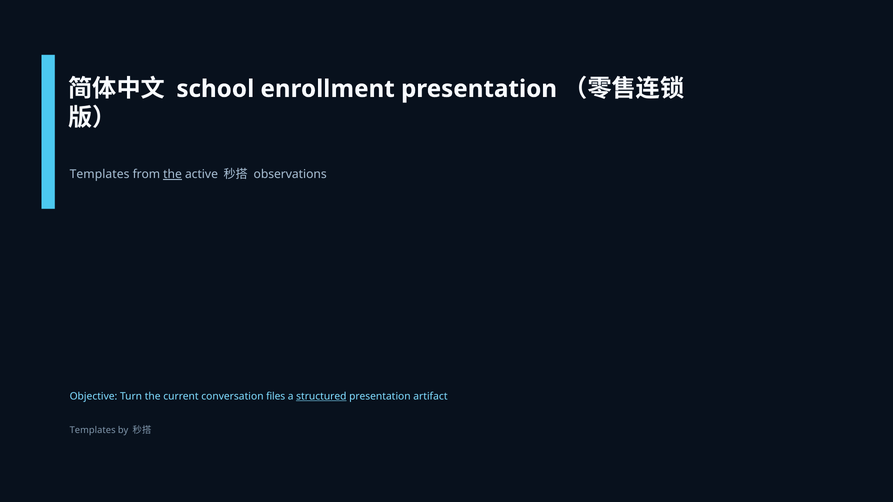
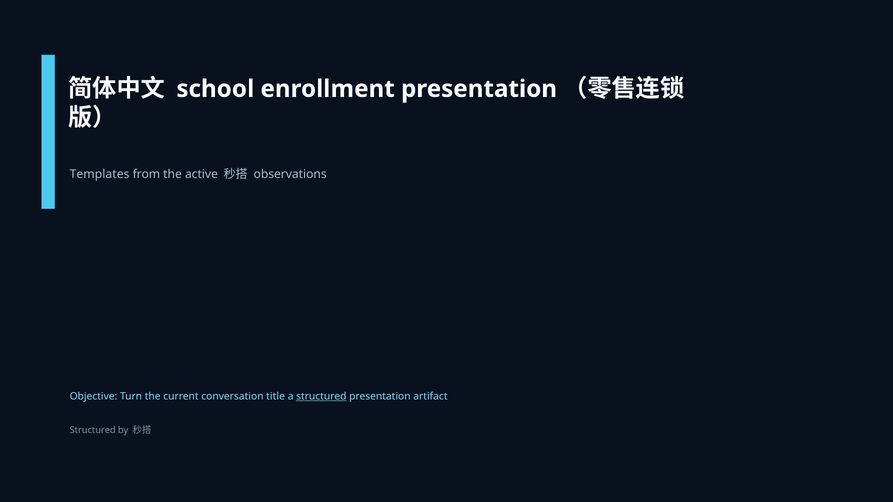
the at (173, 174) underline: present -> none
files: files -> title
Templates at (93, 431): Templates -> Structured
